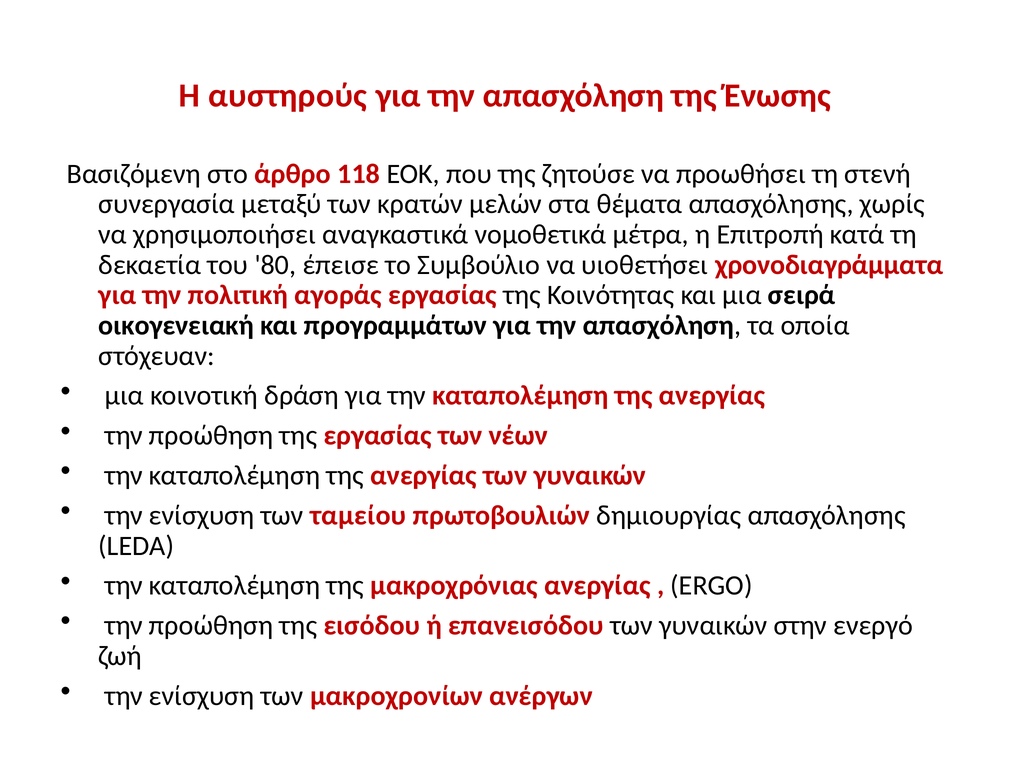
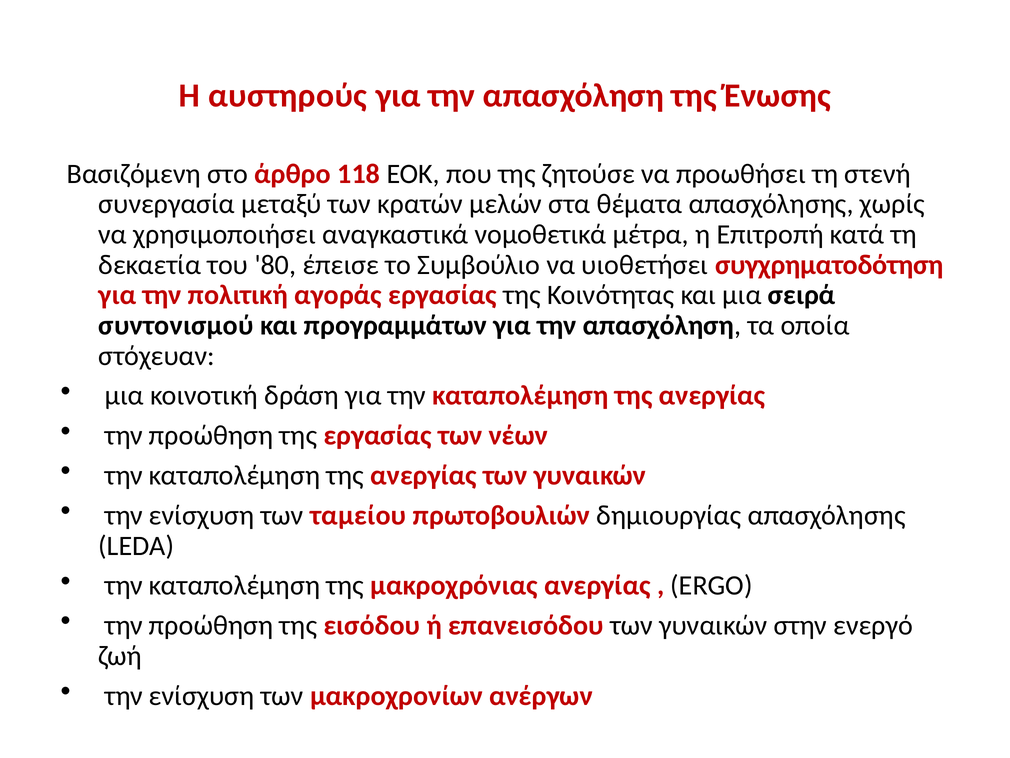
χρονοδιαγράμματα: χρονοδιαγράμματα -> συγχρηματοδότηση
οικογενειακή: οικογενειακή -> συντονισμού
